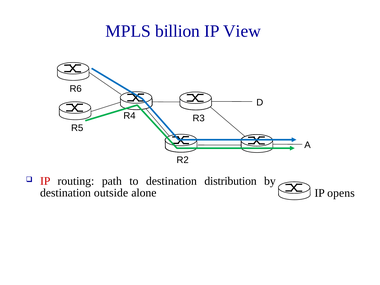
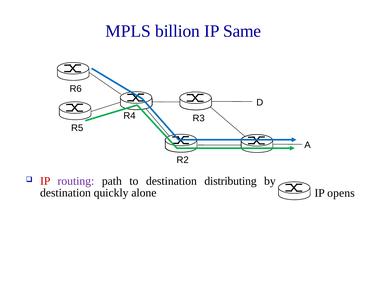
View: View -> Same
routing colour: black -> purple
distribution: distribution -> distributing
outside: outside -> quickly
